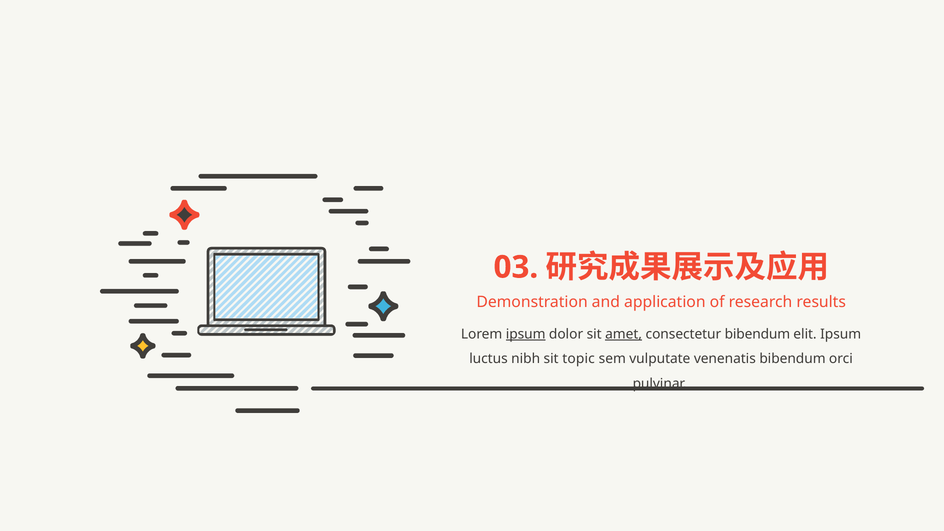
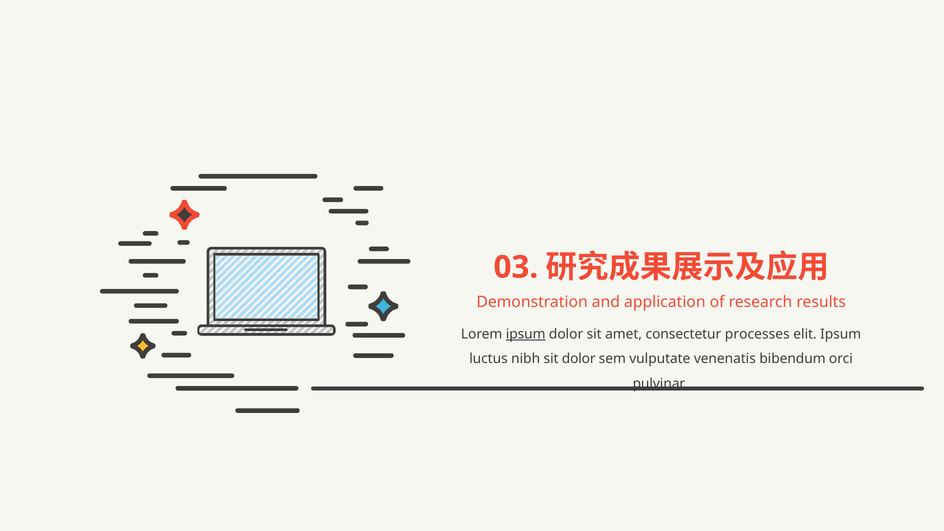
amet underline: present -> none
consectetur bibendum: bibendum -> processes
sit topic: topic -> dolor
